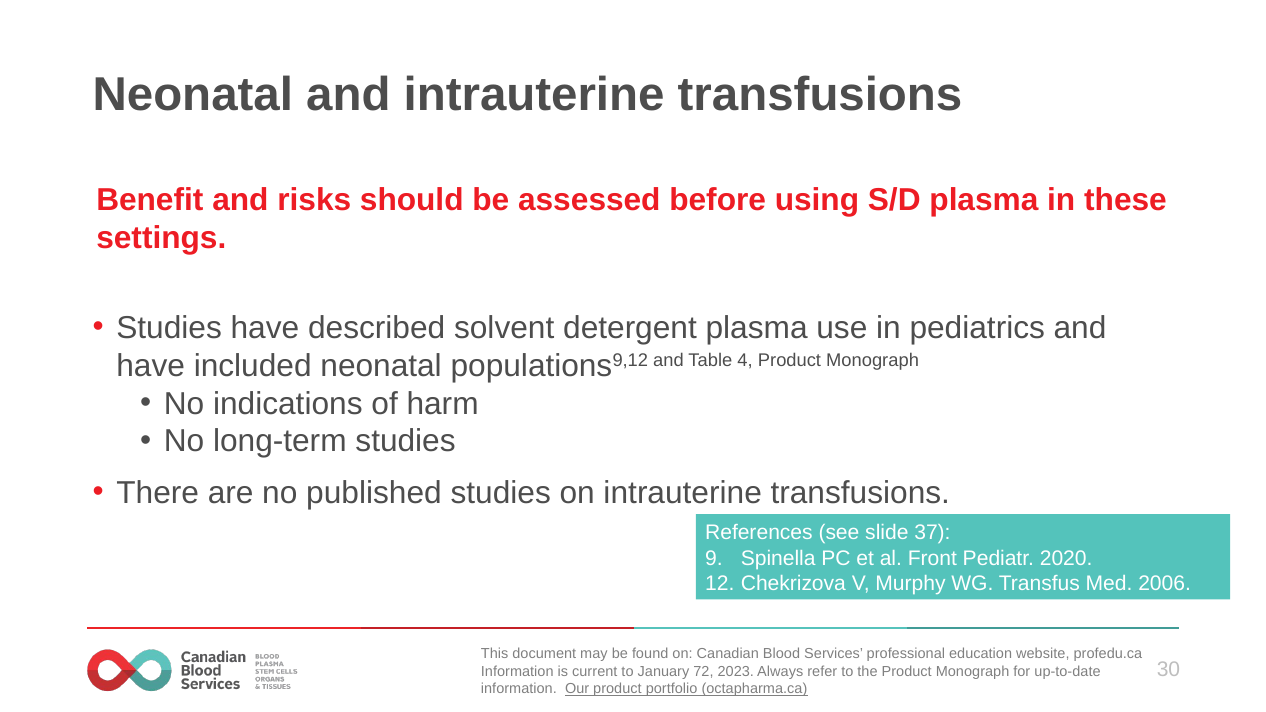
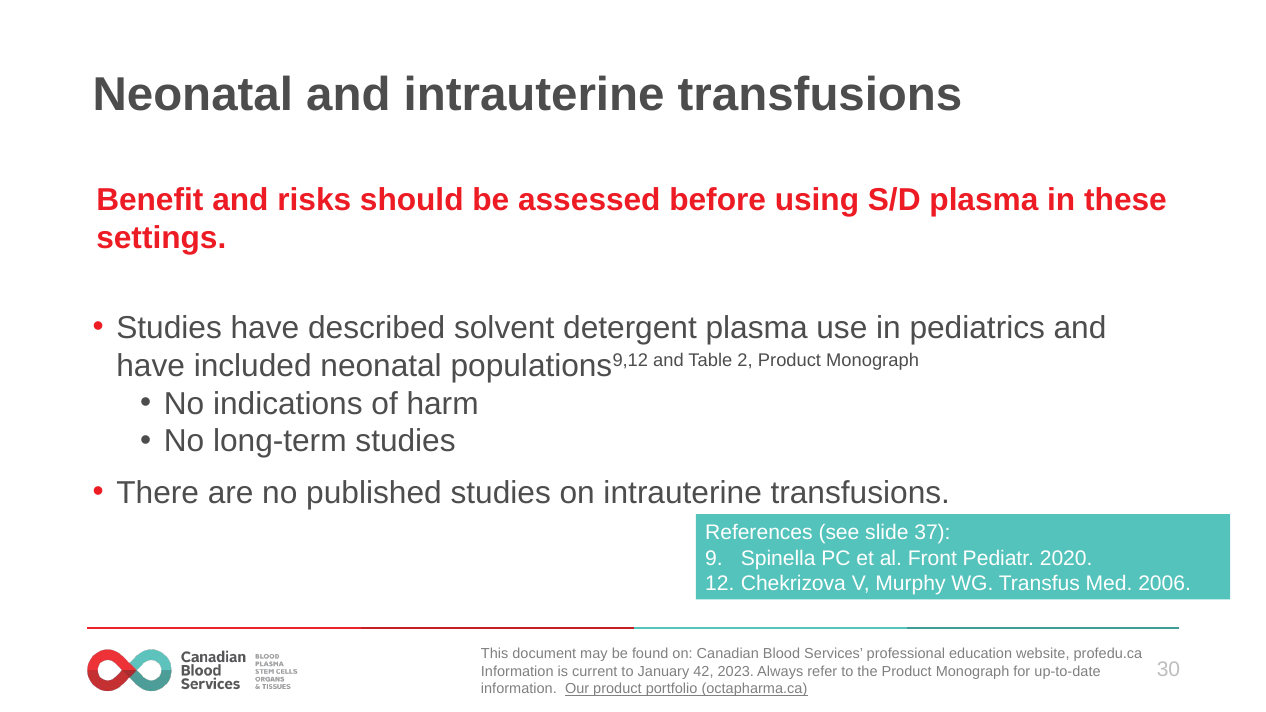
4: 4 -> 2
72: 72 -> 42
